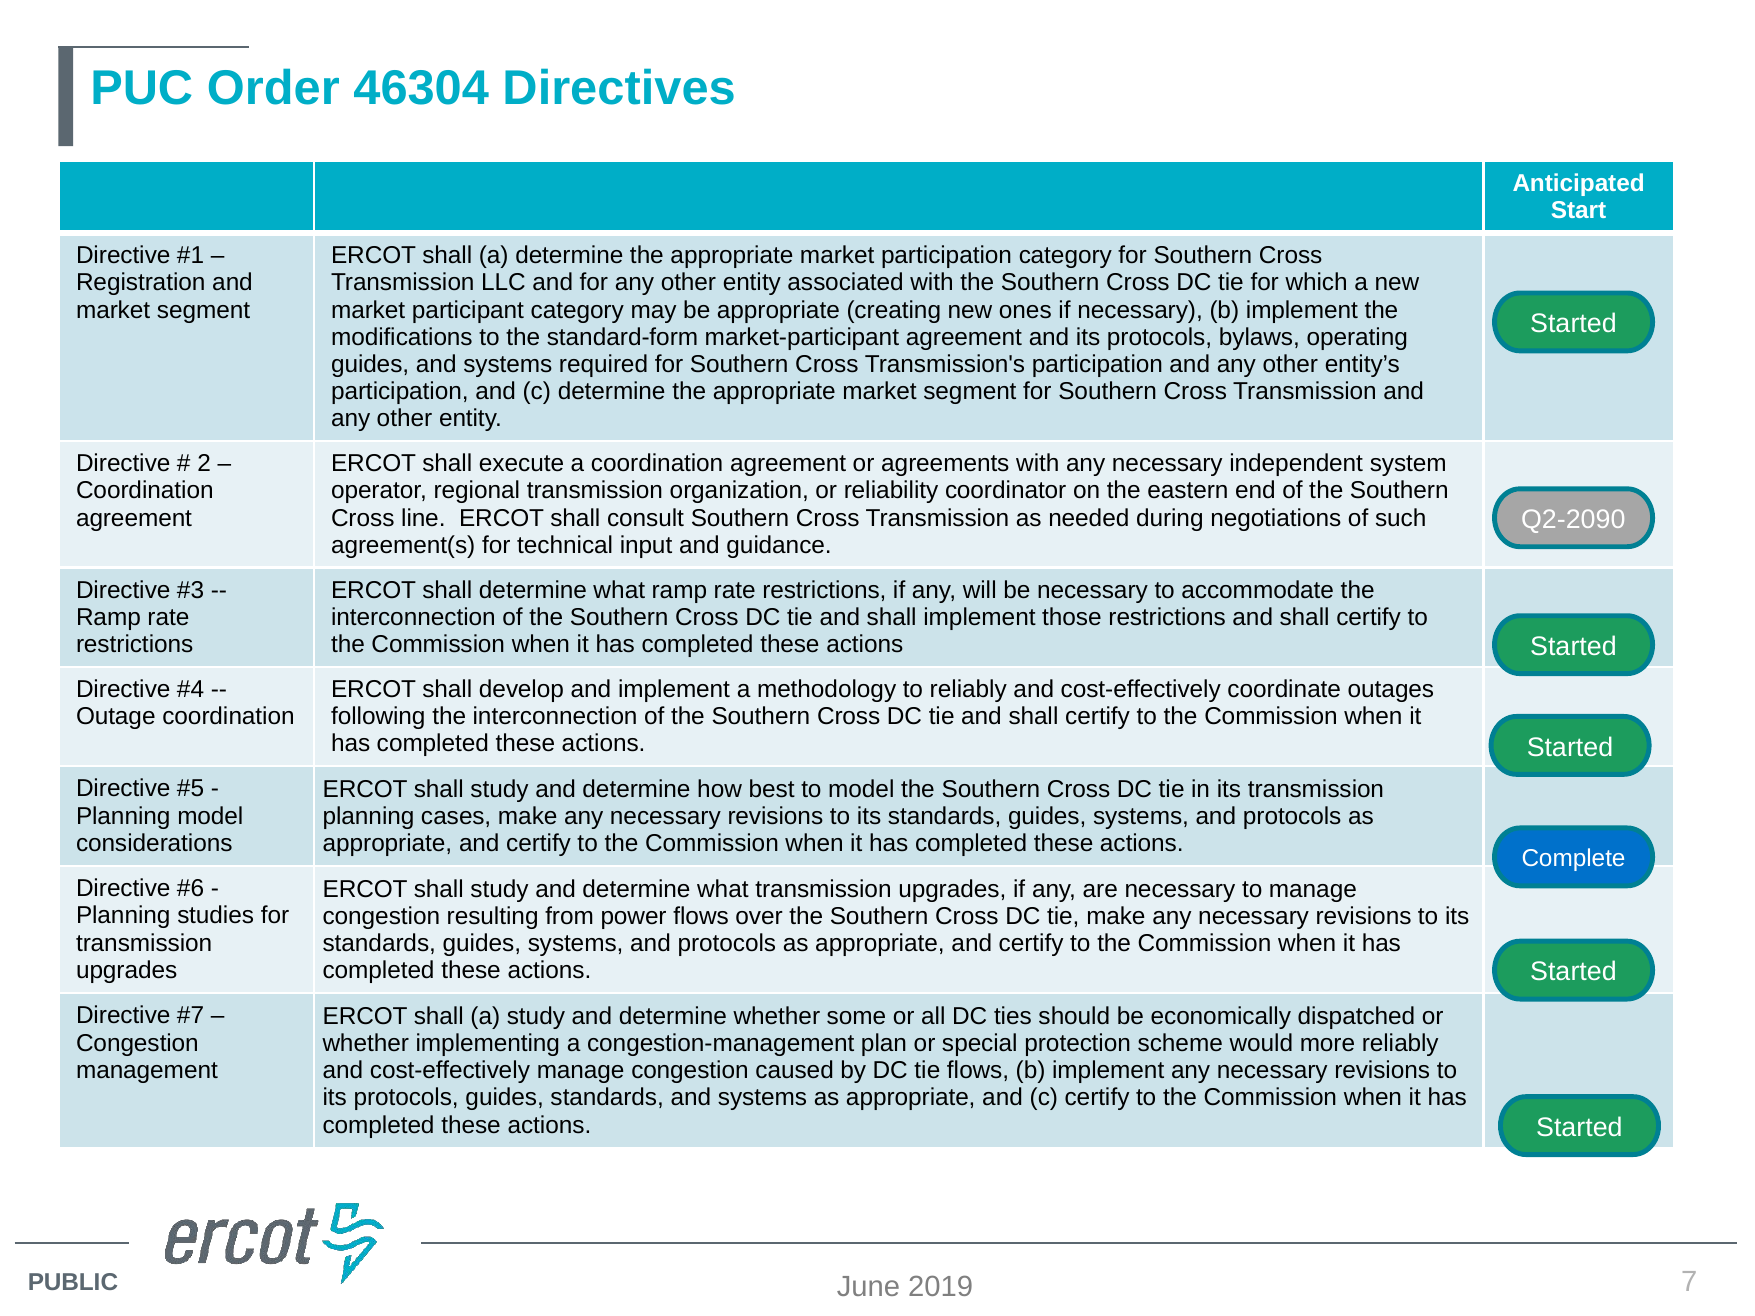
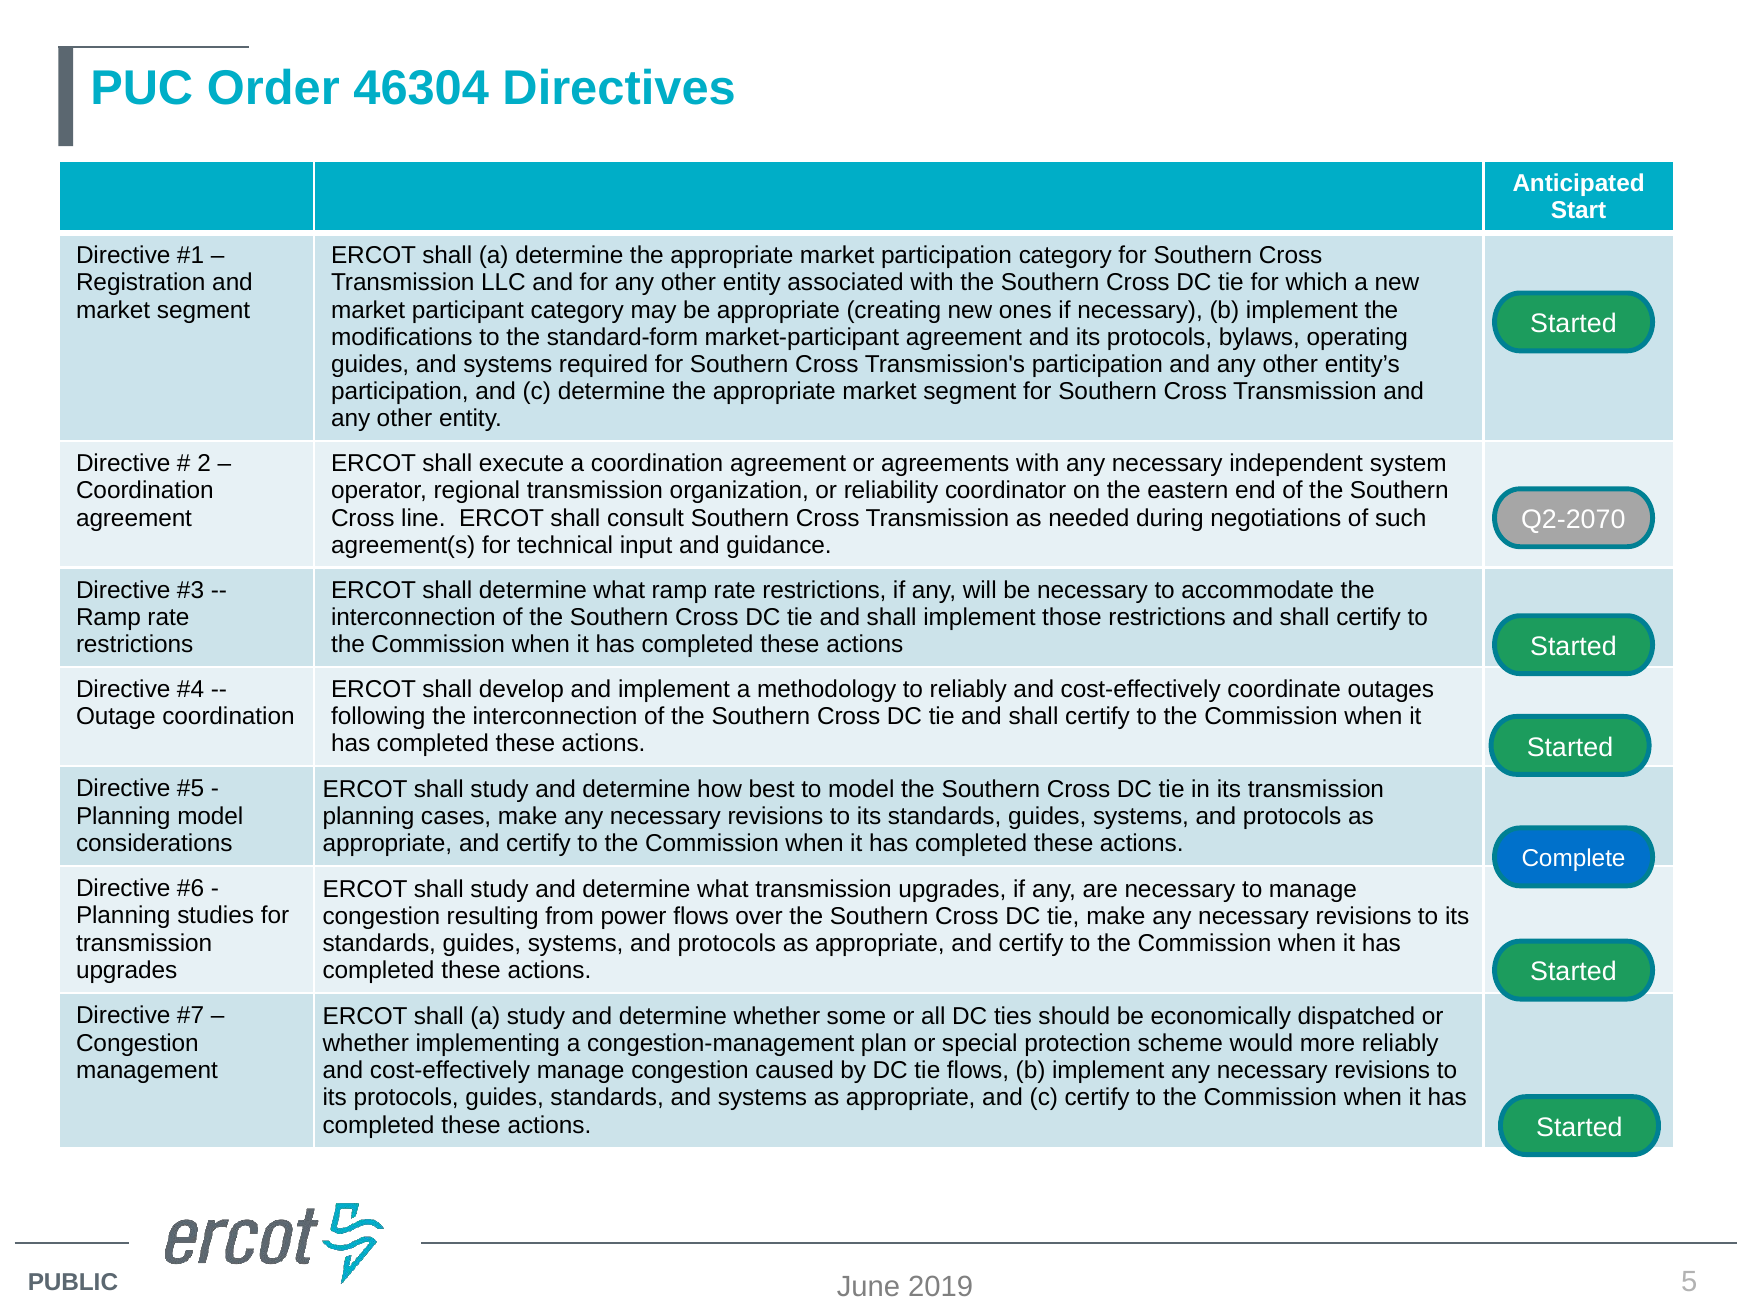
Q2-2090: Q2-2090 -> Q2-2070
7: 7 -> 5
